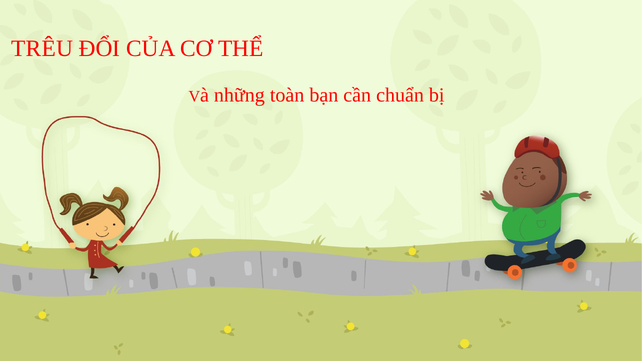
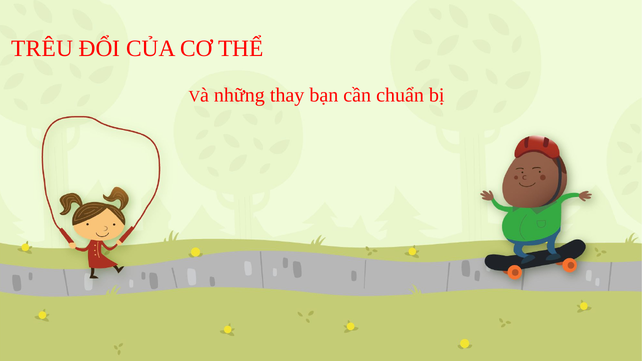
toàn: toàn -> thay
